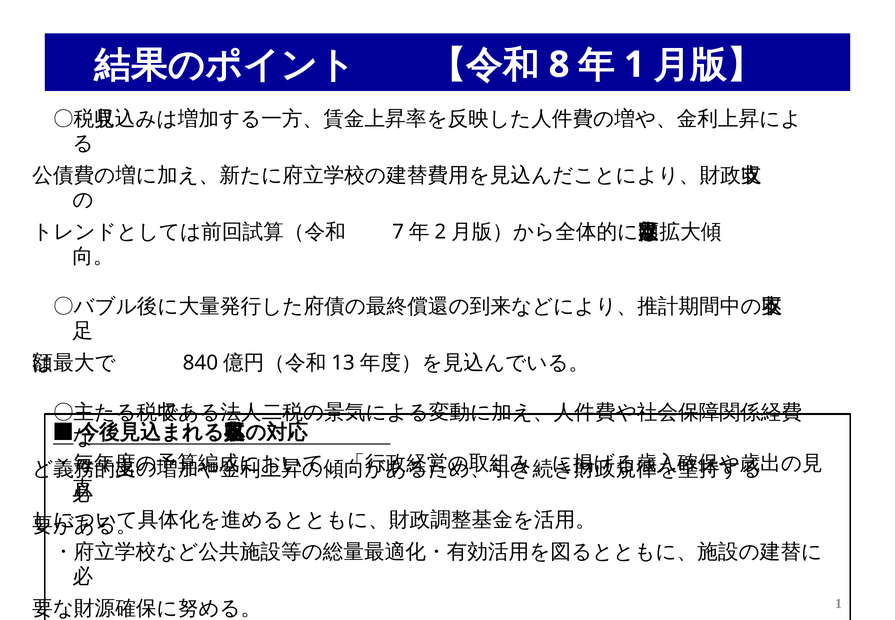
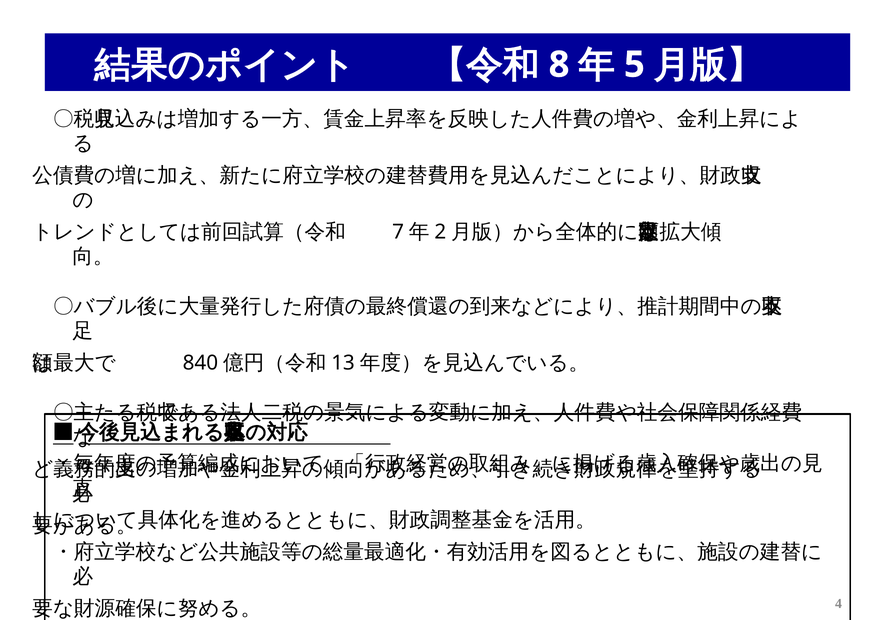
1 at (634, 65): 1 -> 5
1 at (839, 603): 1 -> 4
